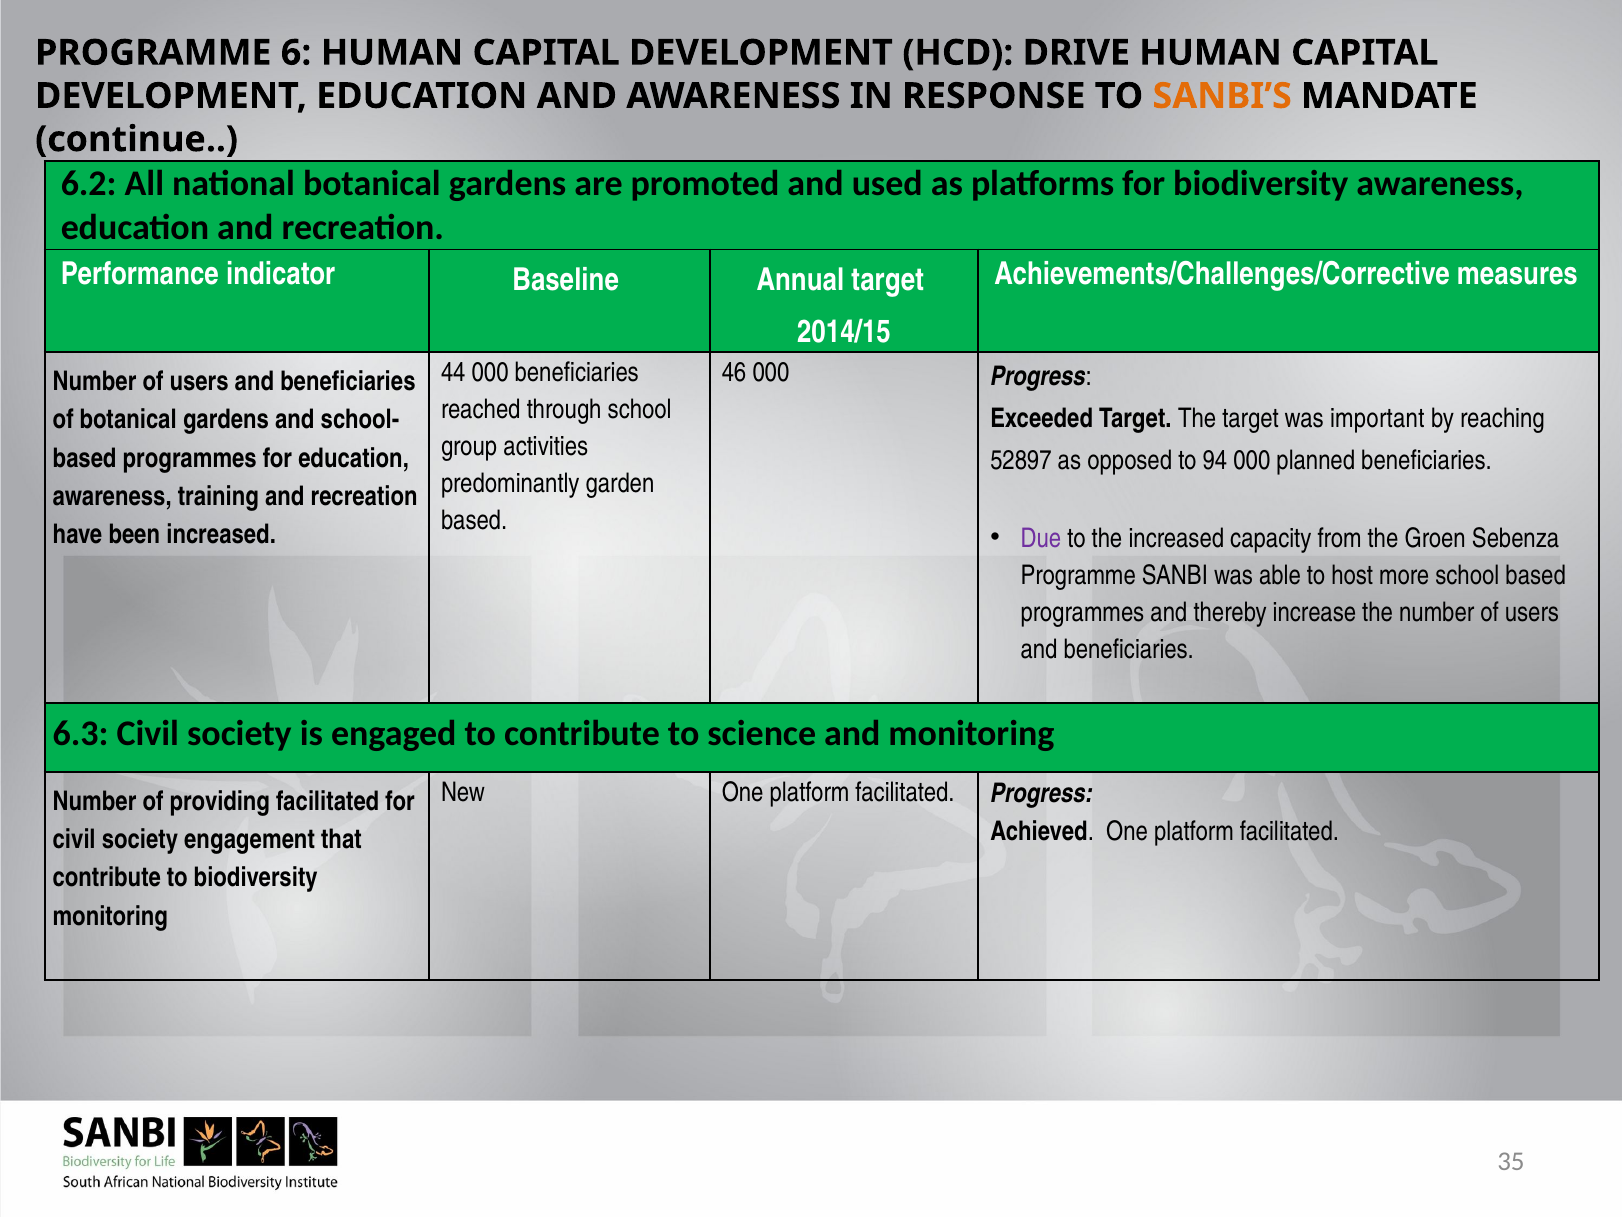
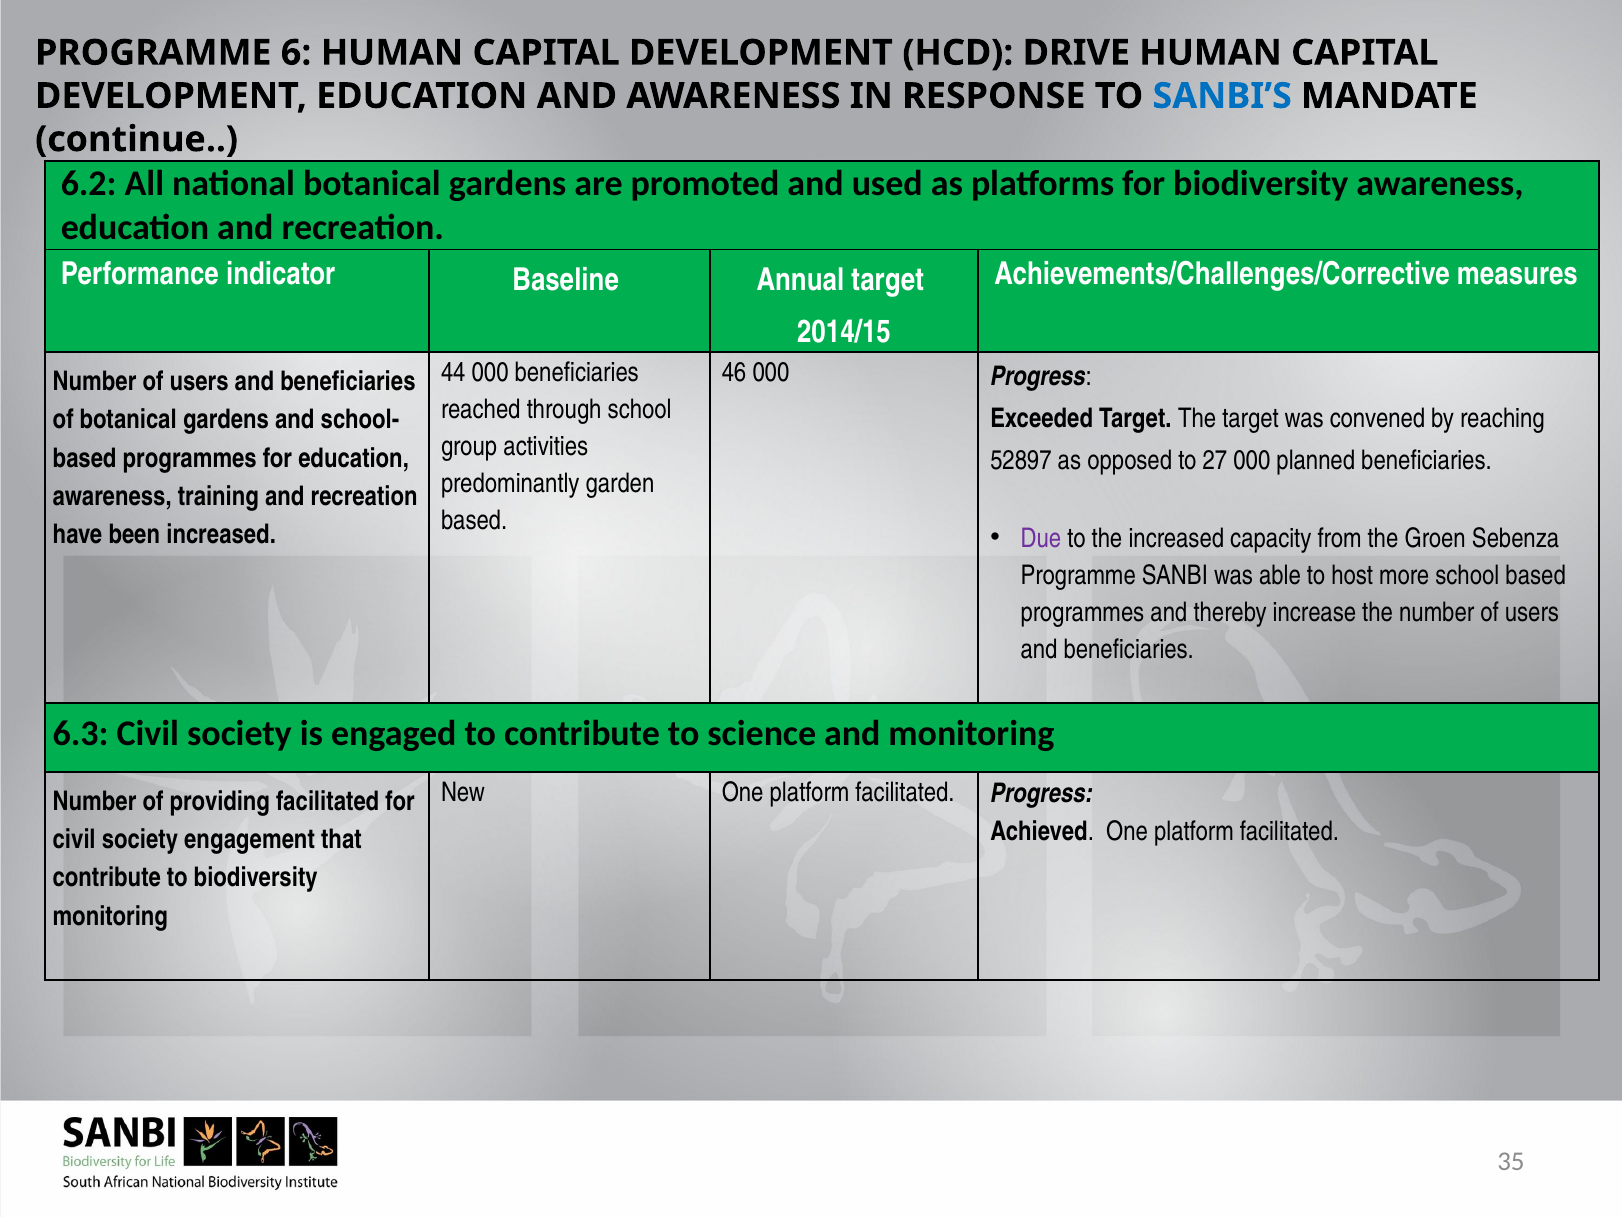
SANBI’S colour: orange -> blue
important: important -> convened
94: 94 -> 27
